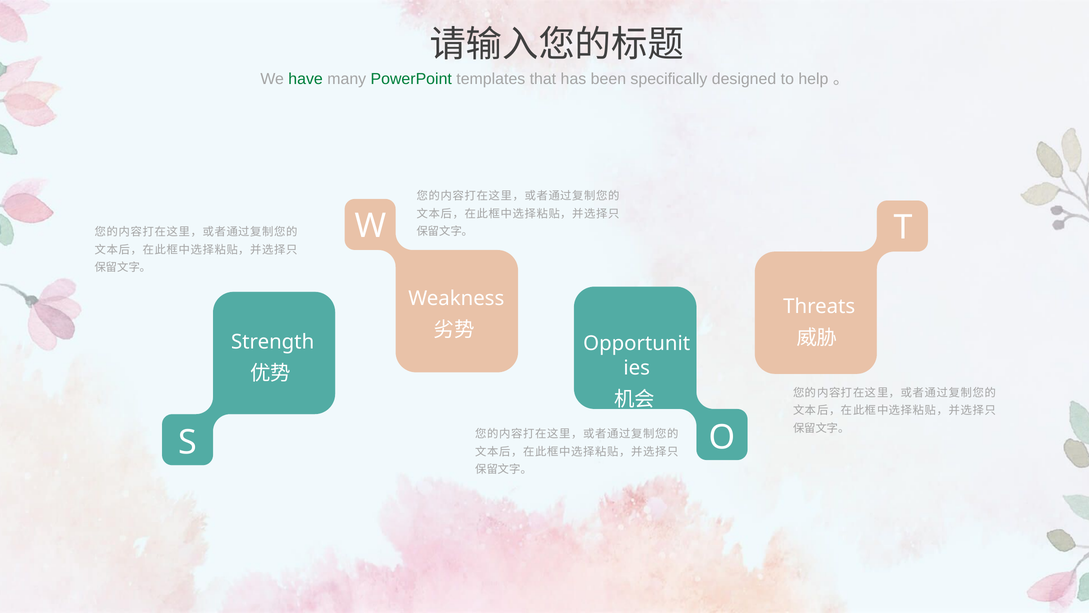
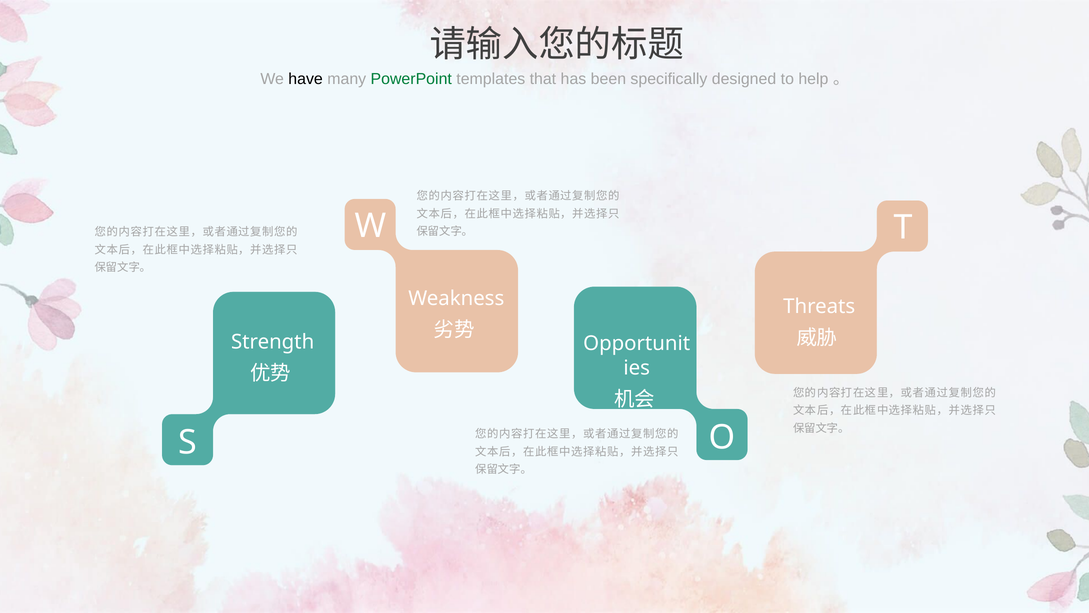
have colour: green -> black
